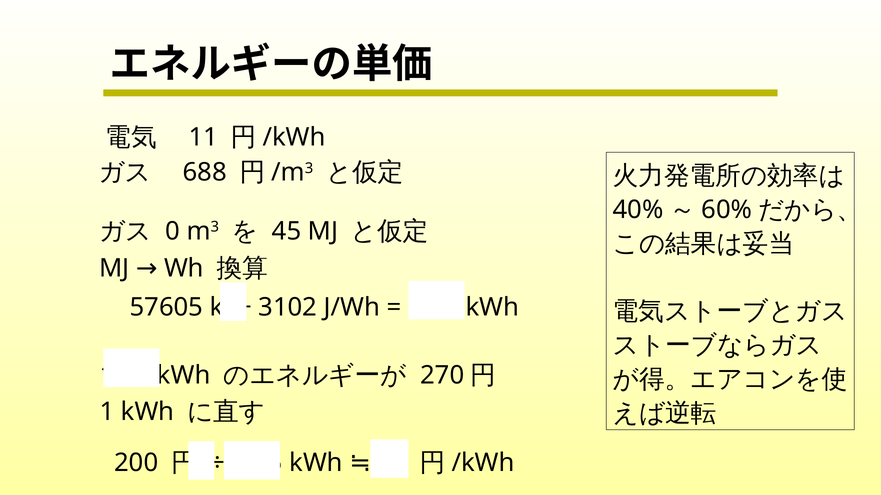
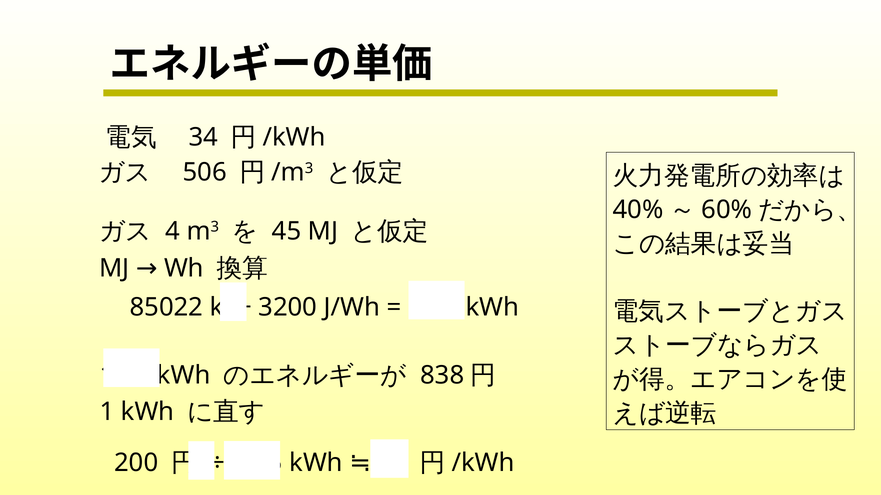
11: 11 -> 34
688: 688 -> 506
0: 0 -> 4
57605: 57605 -> 85022
3102: 3102 -> 3200
270: 270 -> 838
